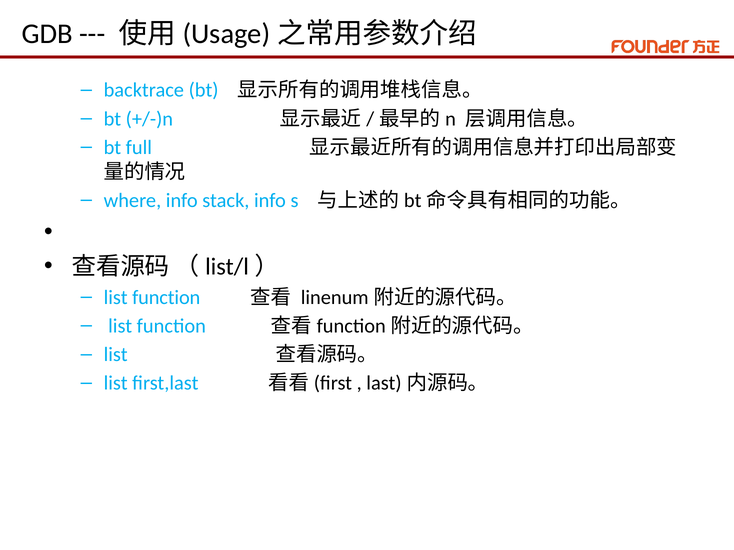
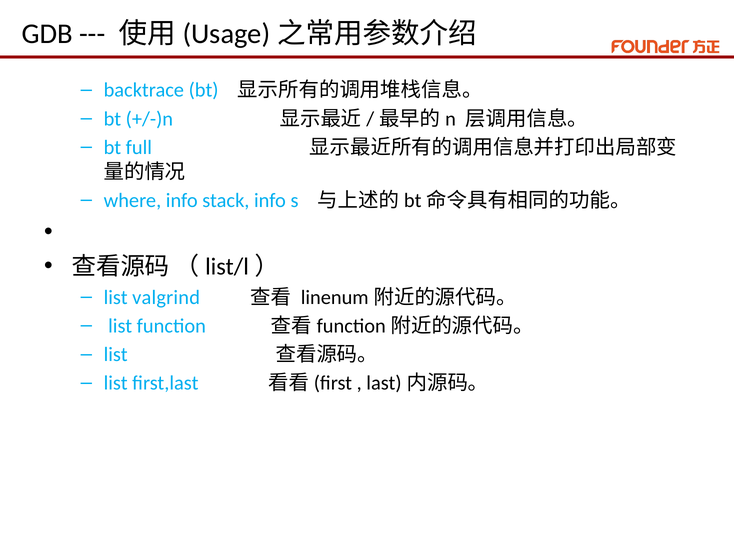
function at (166, 298): function -> valgrind
